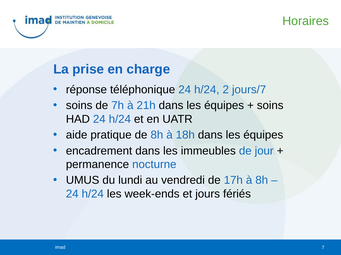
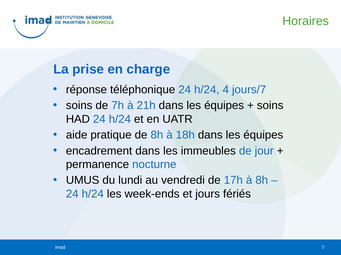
2: 2 -> 4
